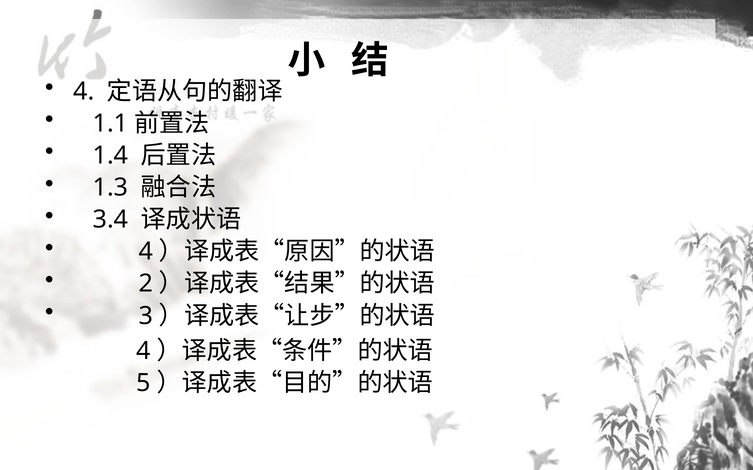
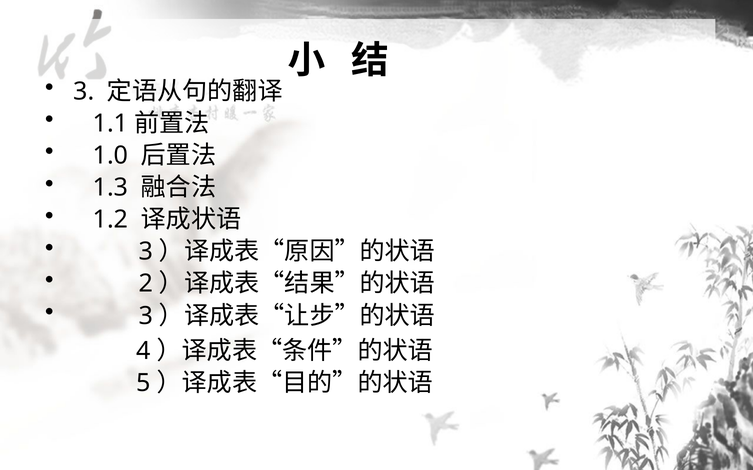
4 at (84, 91): 4 -> 3
1.4: 1.4 -> 1.0
3.4: 3.4 -> 1.2
4 at (146, 252): 4 -> 3
